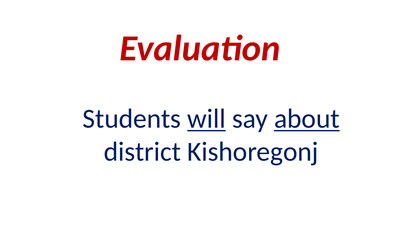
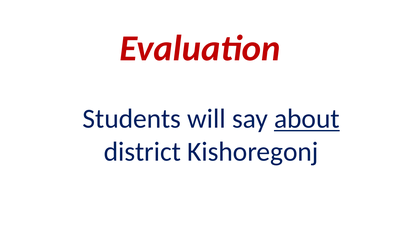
will underline: present -> none
